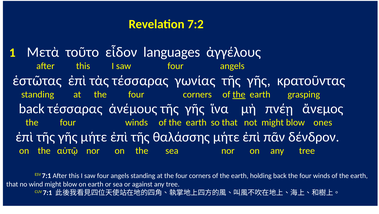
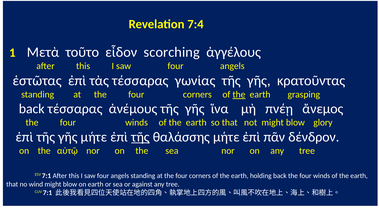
7:2: 7:2 -> 7:4
languages: languages -> scorching
ones: ones -> glory
τῆς at (140, 137) underline: none -> present
